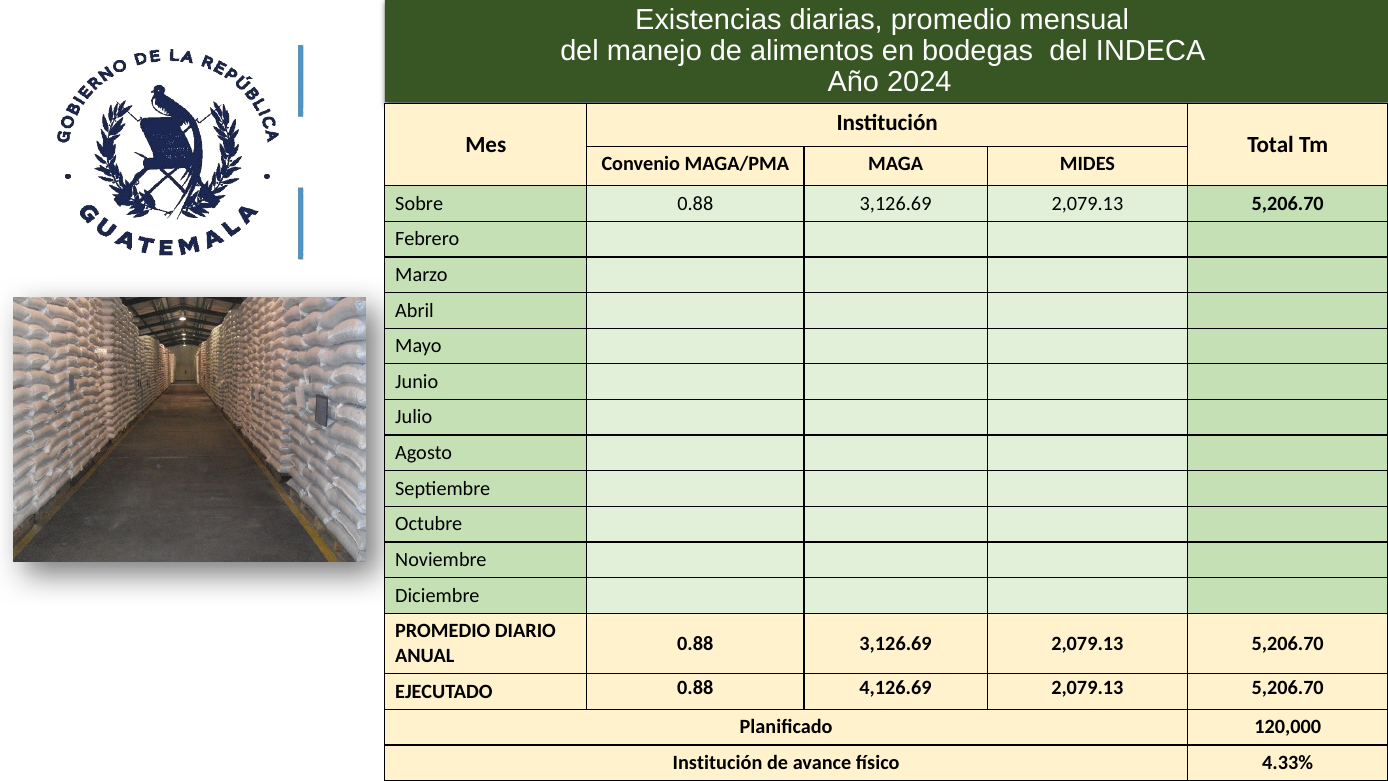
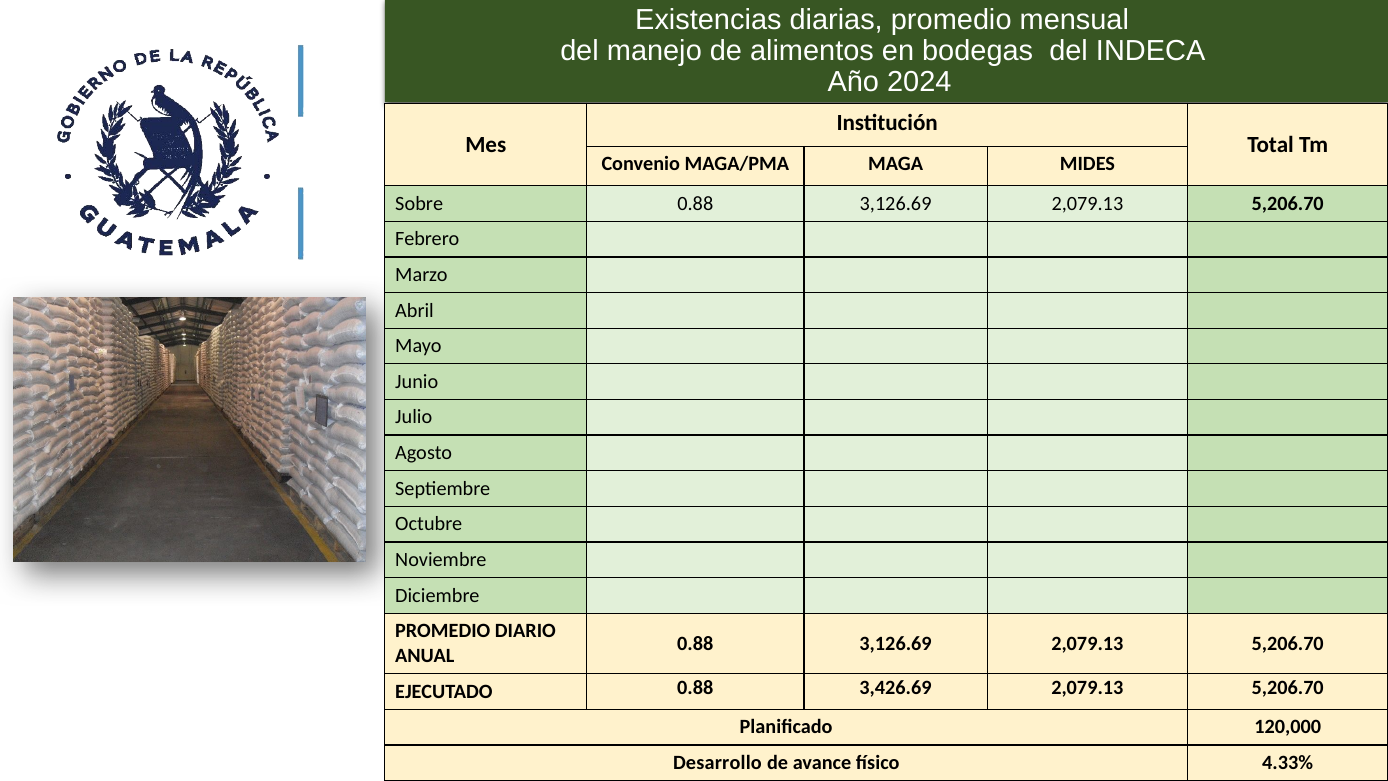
4,126.69: 4,126.69 -> 3,426.69
Institución at (718, 763): Institución -> Desarrollo
